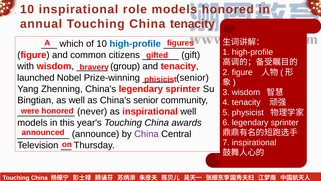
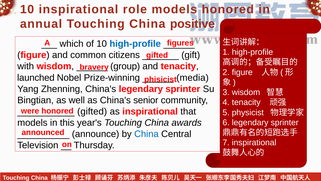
China tenacity: tenacity -> positive
senior at (193, 77): senior -> media
never at (92, 111): never -> gifted
inspirational well: well -> that
China at (146, 134) colour: purple -> blue
